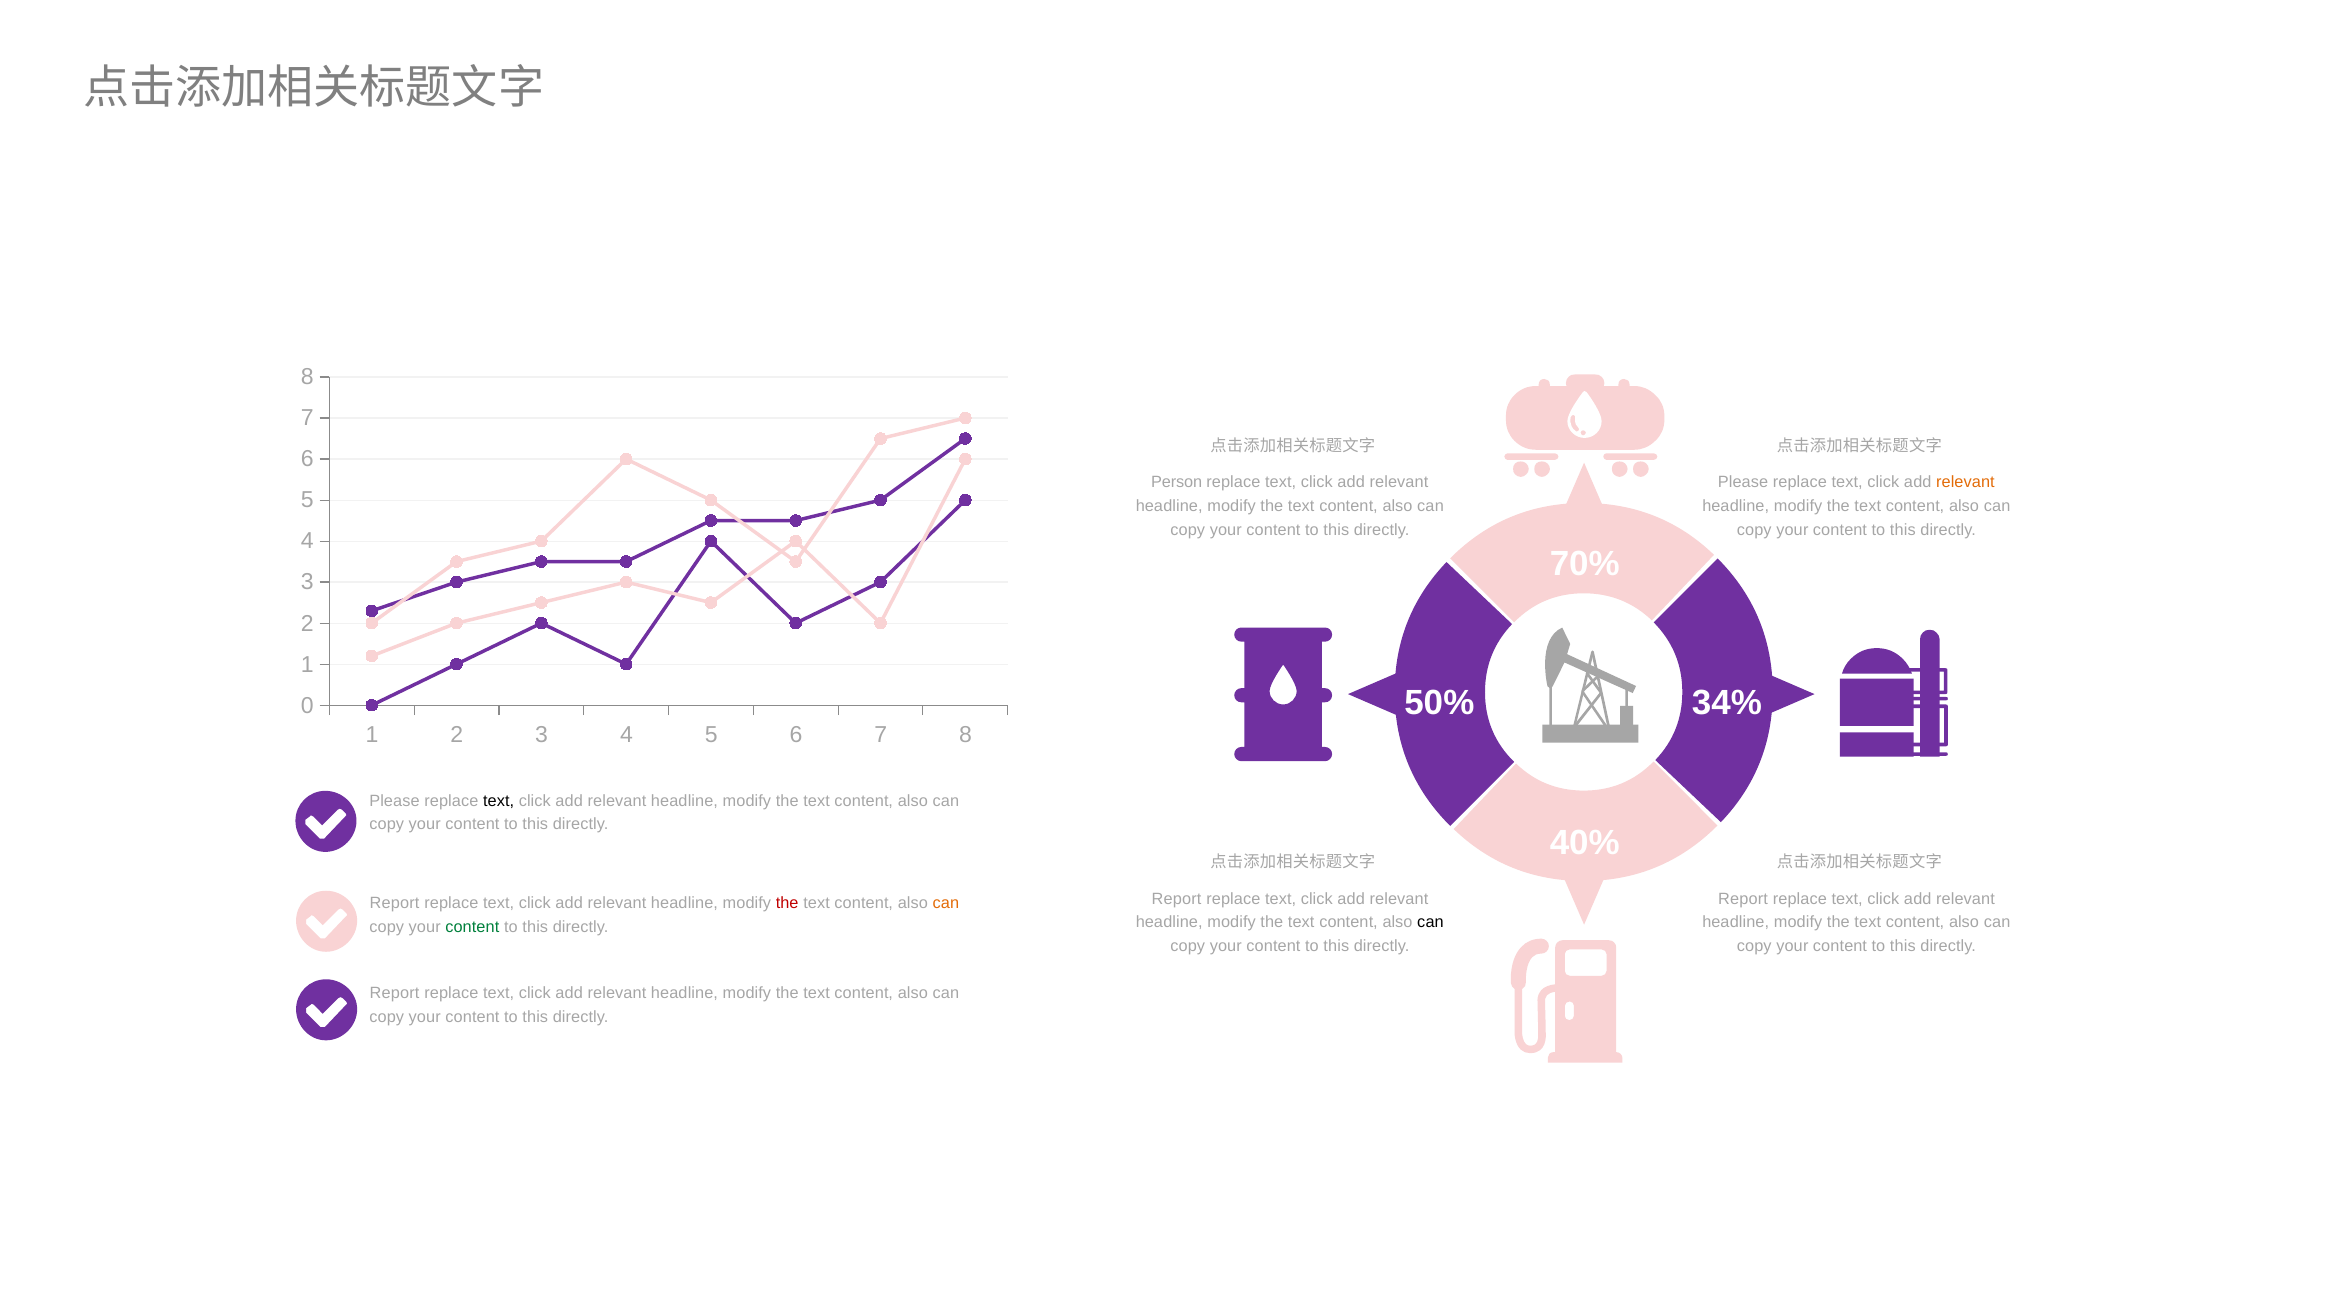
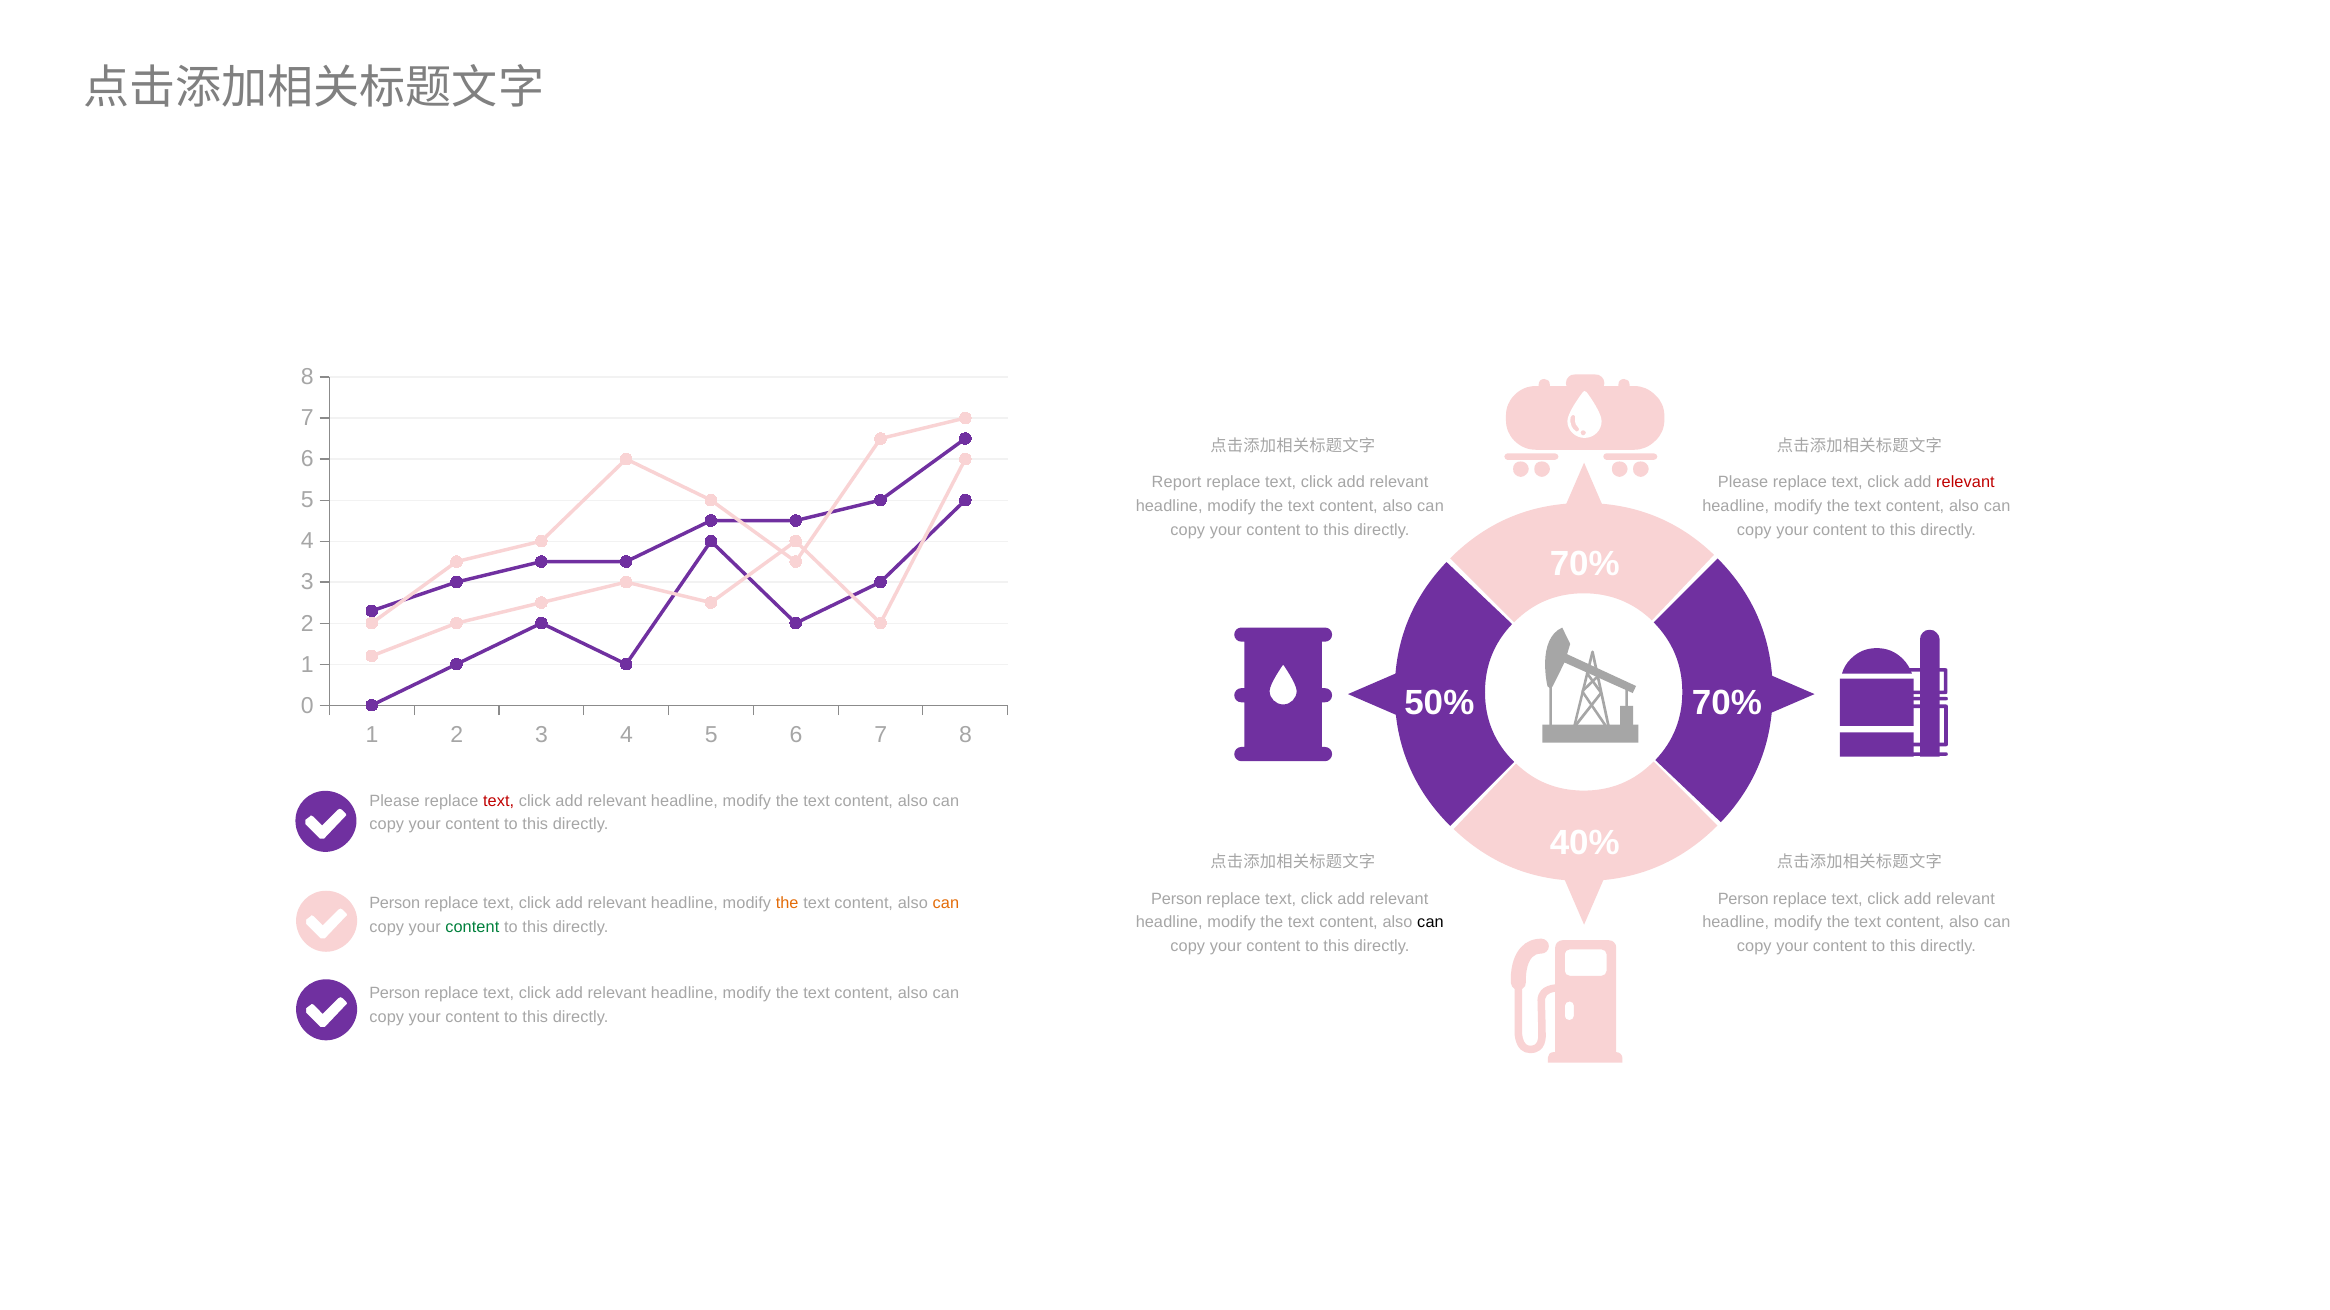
Person: Person -> Report
relevant at (1965, 483) colour: orange -> red
50% 34%: 34% -> 70%
text at (499, 801) colour: black -> red
Report at (1176, 899): Report -> Person
Report at (1743, 899): Report -> Person
Report at (395, 903): Report -> Person
the at (787, 903) colour: red -> orange
Report at (395, 994): Report -> Person
